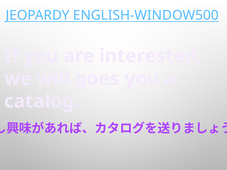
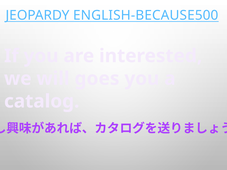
ENGLISH-WINDOW500: ENGLISH-WINDOW500 -> ENGLISH-BECAUSE500
